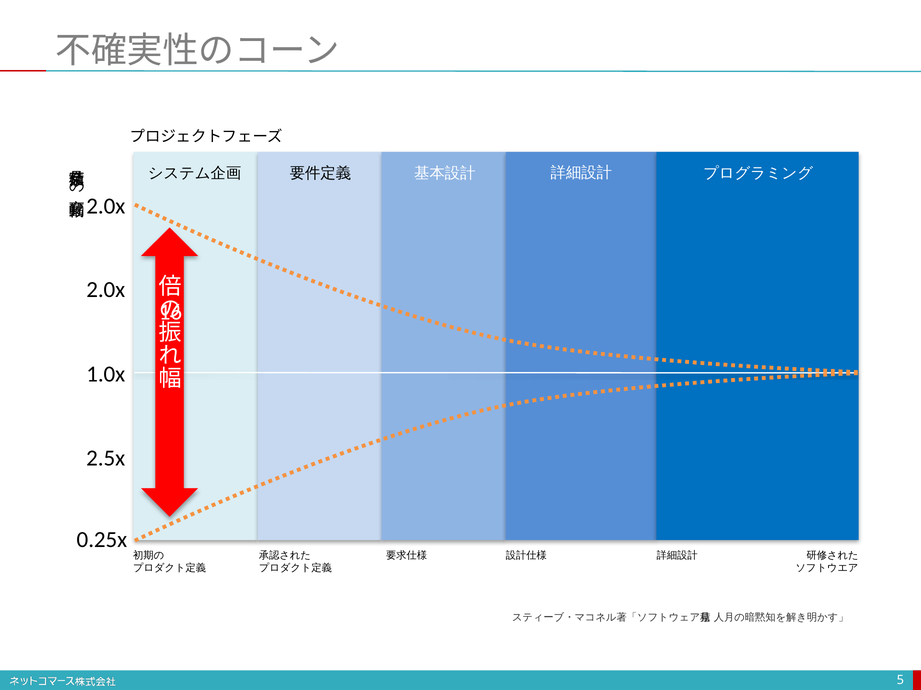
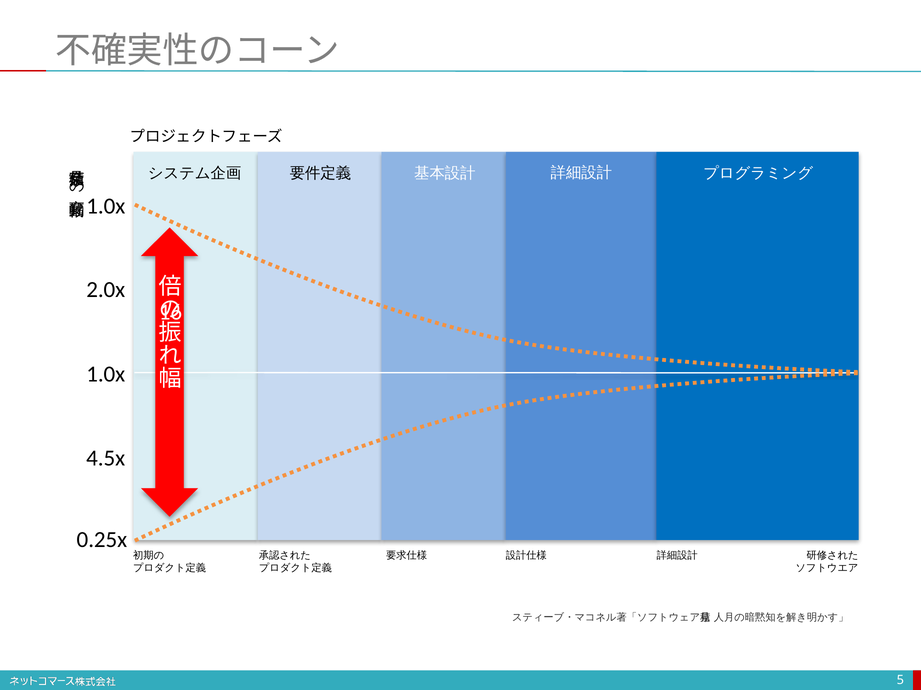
2.0x at (106, 207): 2.0x -> 1.0x
2.5x: 2.5x -> 4.5x
